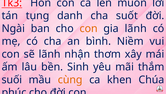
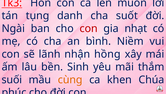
con at (89, 28) colour: orange -> red
gia lãnh: lãnh -> nhạt
thơm: thơm -> hồng
